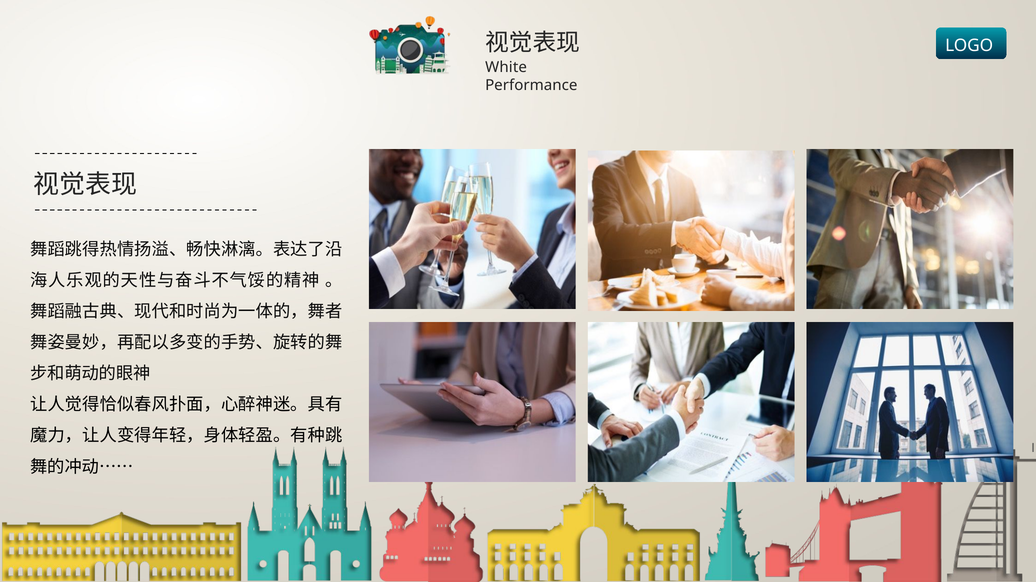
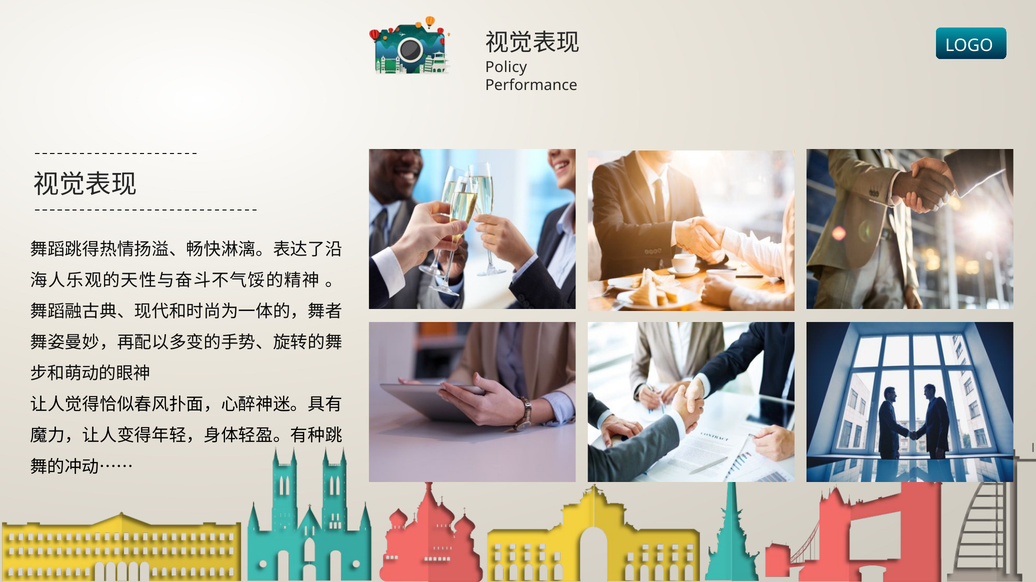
White: White -> Policy
